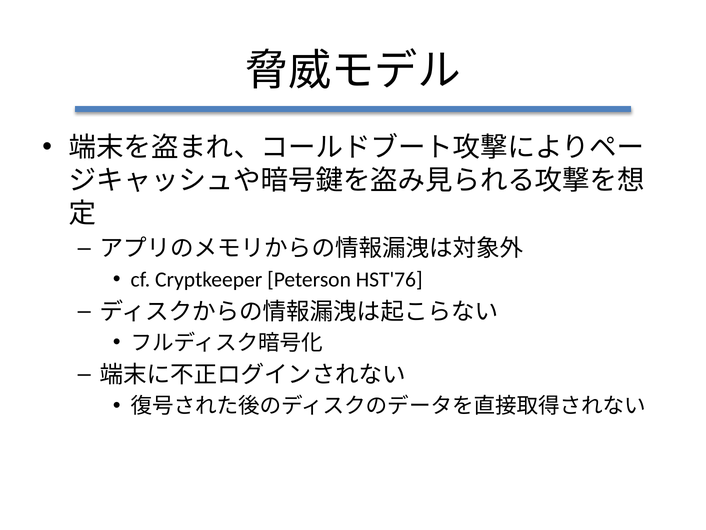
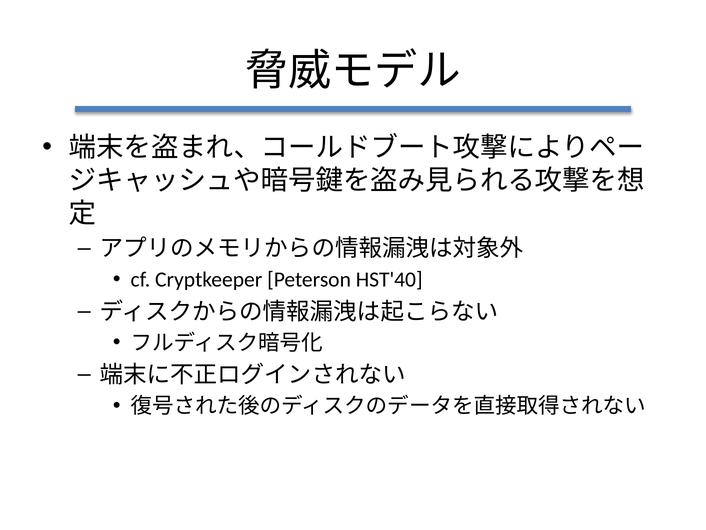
HST'76: HST'76 -> HST'40
